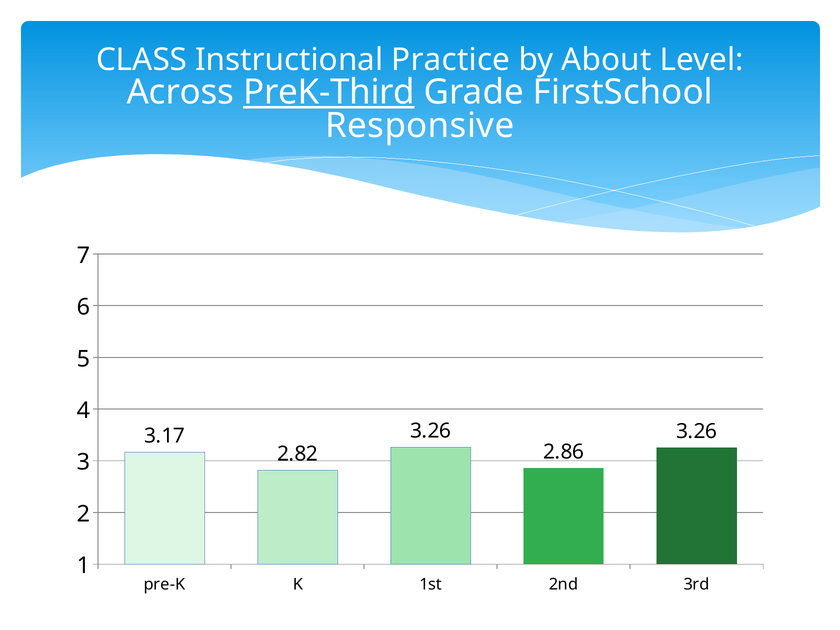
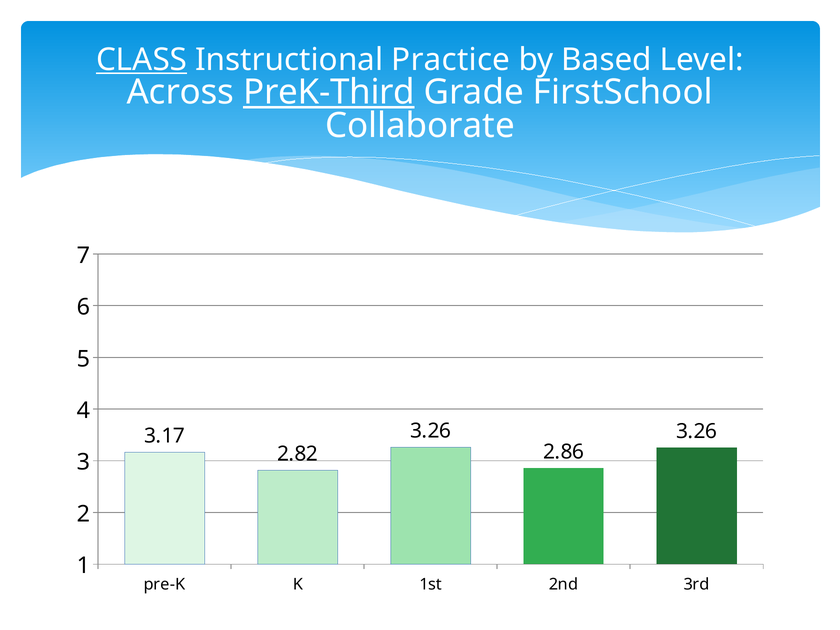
CLASS underline: none -> present
About: About -> Based
Responsive: Responsive -> Collaborate
